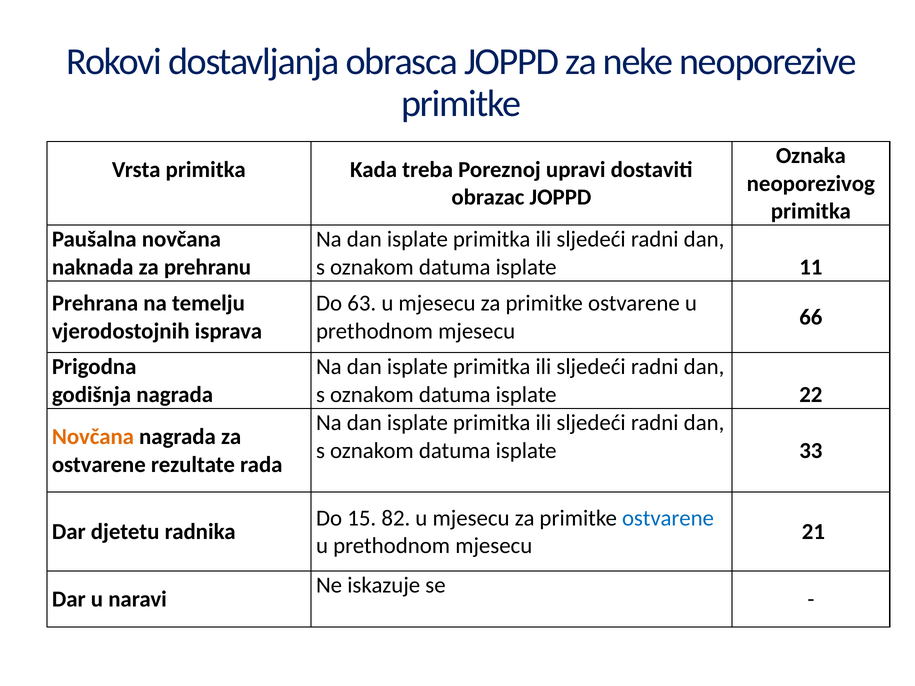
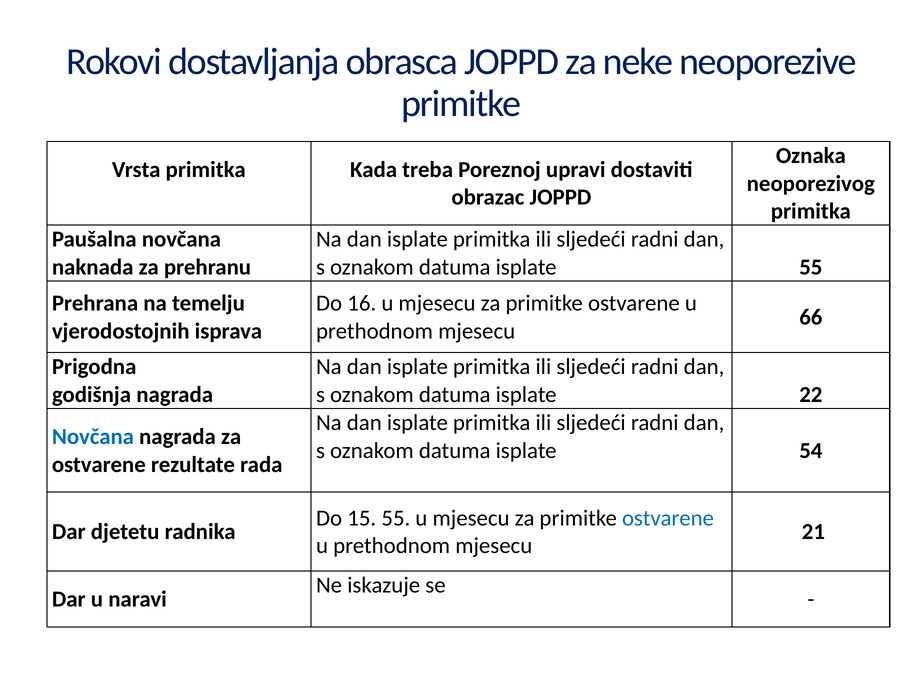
isplate 11: 11 -> 55
63: 63 -> 16
Novčana at (93, 437) colour: orange -> blue
33: 33 -> 54
15 82: 82 -> 55
